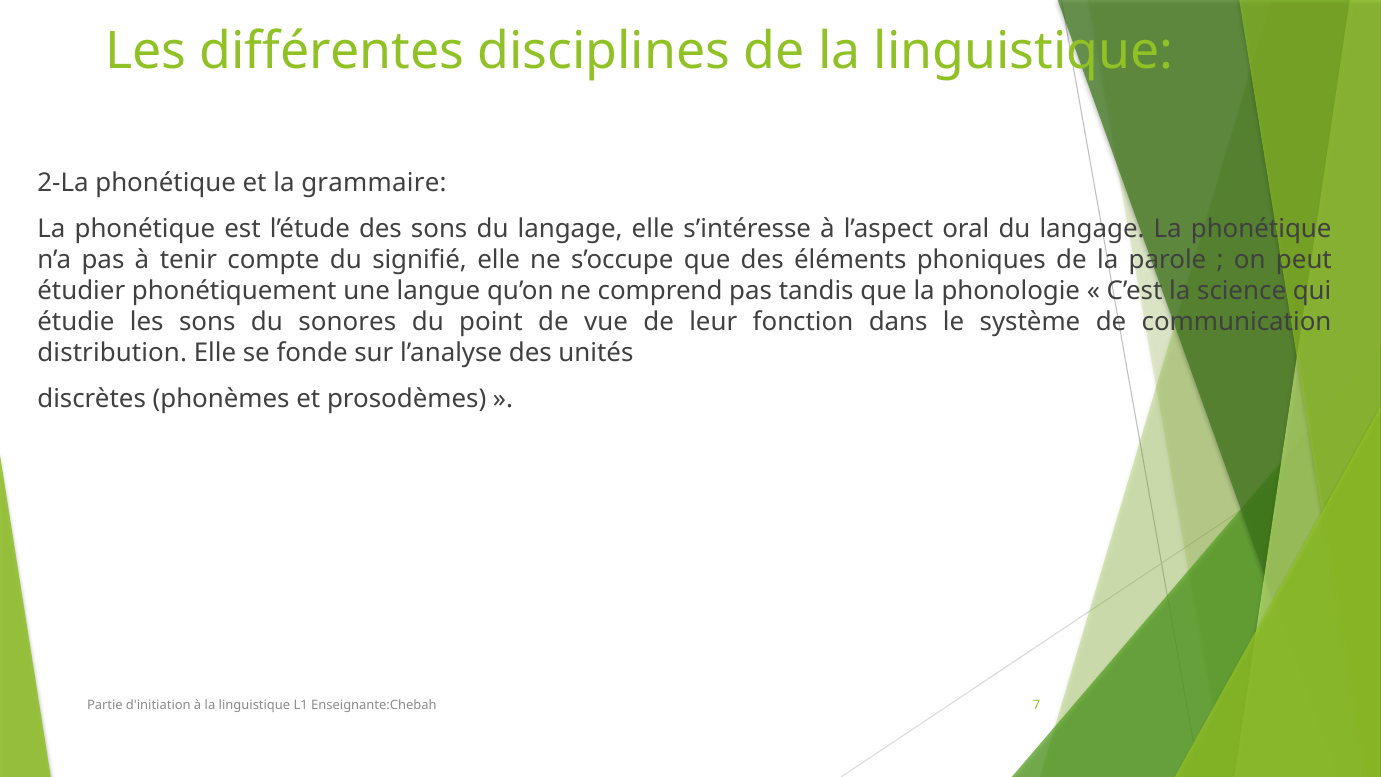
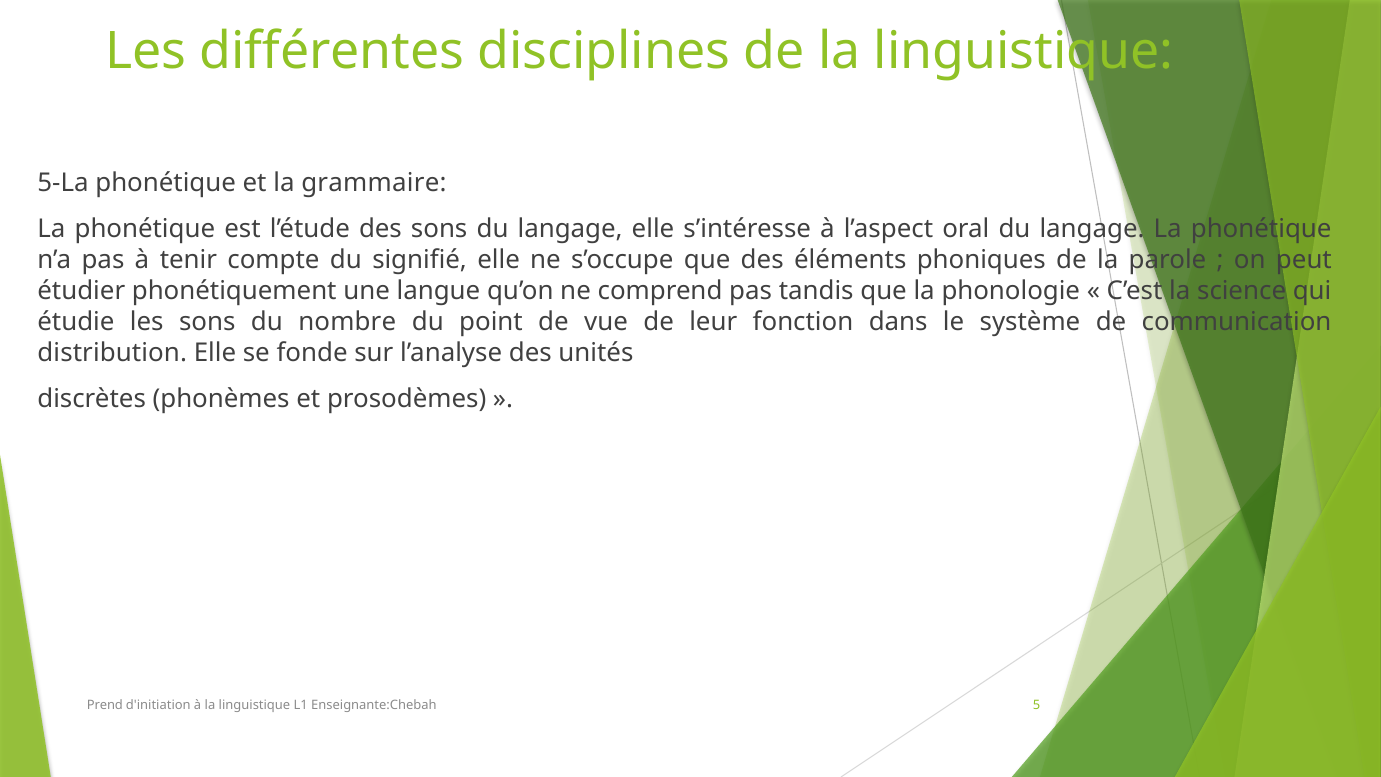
2-La: 2-La -> 5-La
sonores: sonores -> nombre
Partie: Partie -> Prend
7: 7 -> 5
